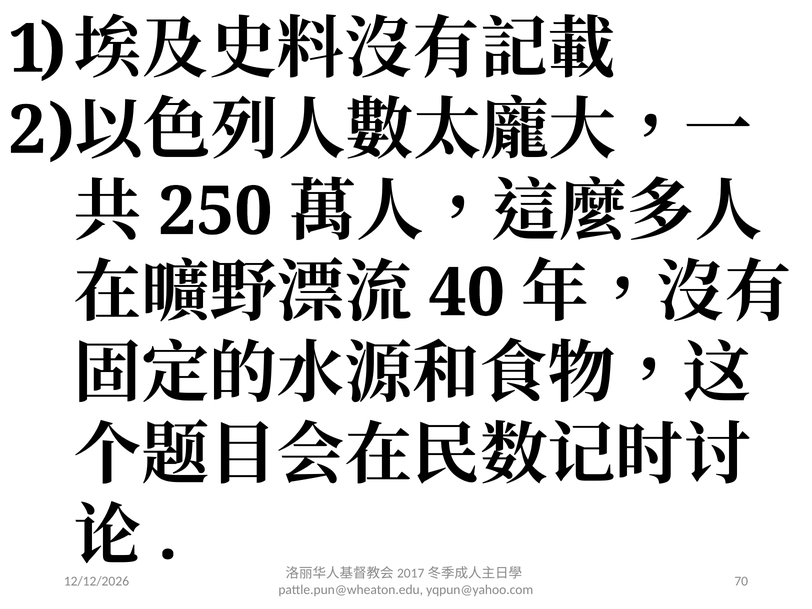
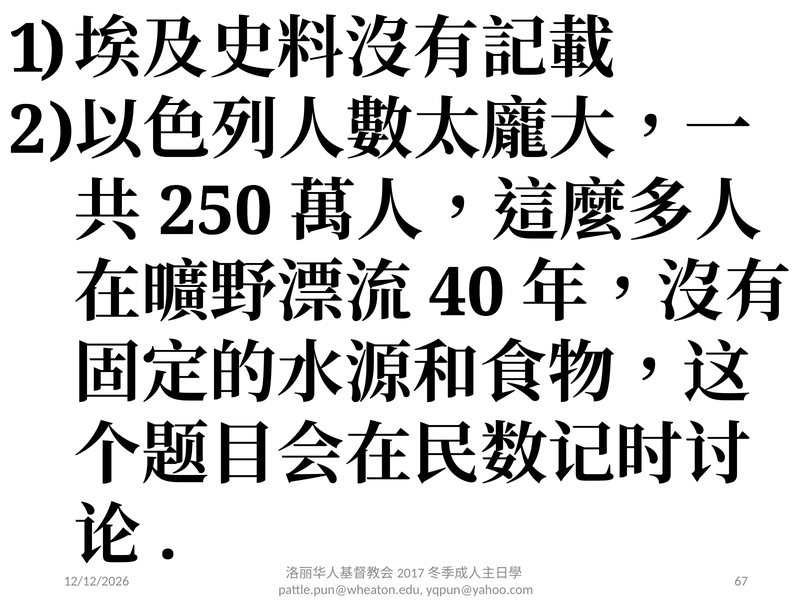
70: 70 -> 67
